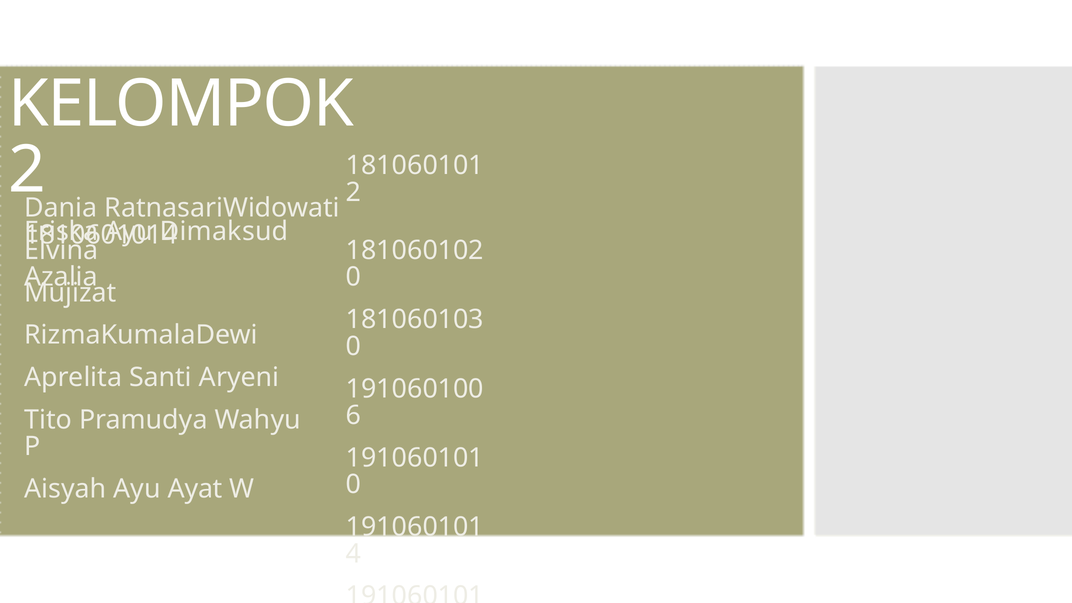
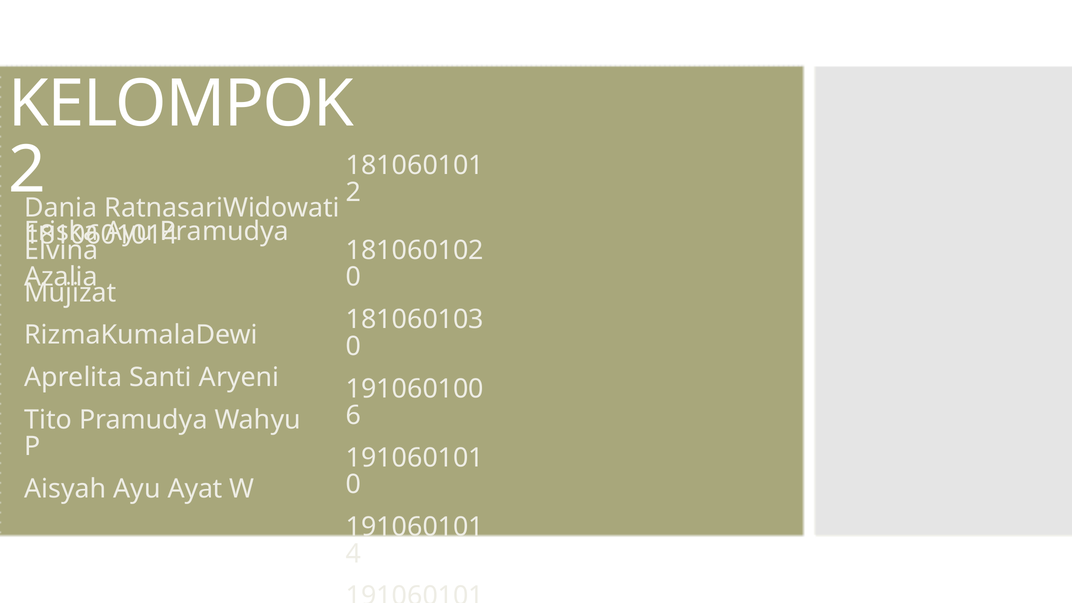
Dimaksud at (224, 231): Dimaksud -> Pramudya
